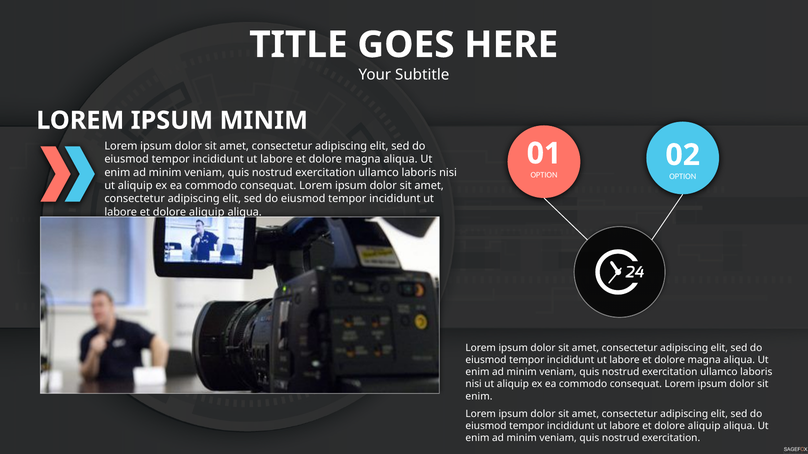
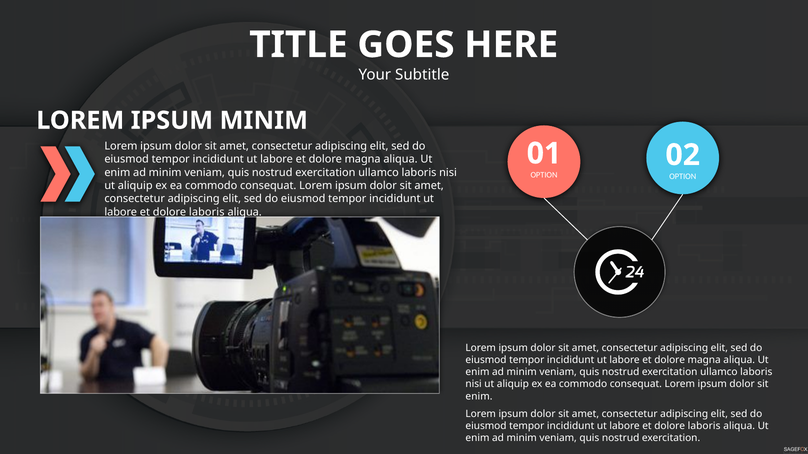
aliquip at (207, 212): aliquip -> laboris
aliquip at (704, 426): aliquip -> laboris
